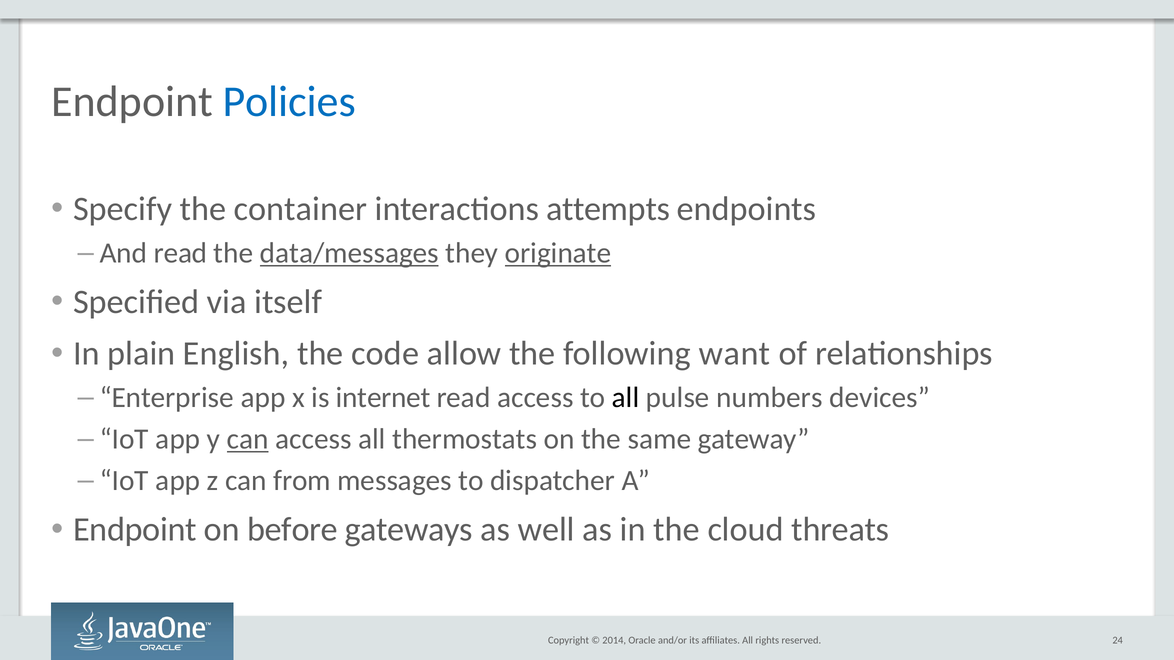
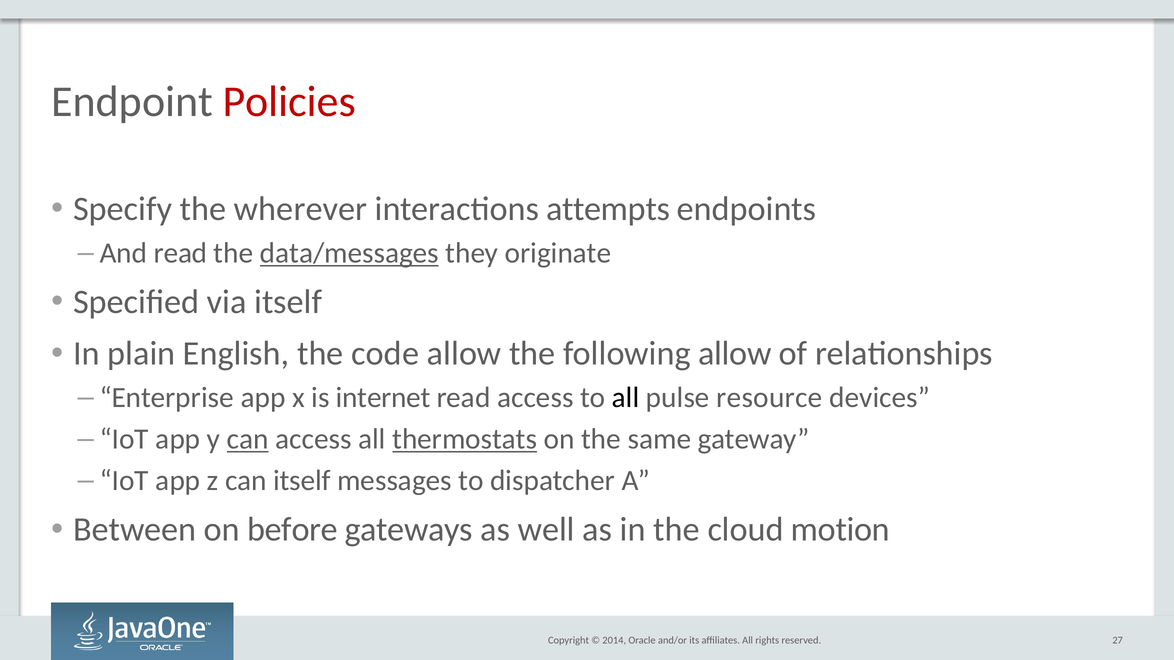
Policies colour: blue -> red
container: container -> wherever
originate underline: present -> none
following want: want -> allow
numbers: numbers -> resource
thermostats underline: none -> present
can from: from -> itself
Endpoint at (135, 530): Endpoint -> Between
threats: threats -> motion
24: 24 -> 27
